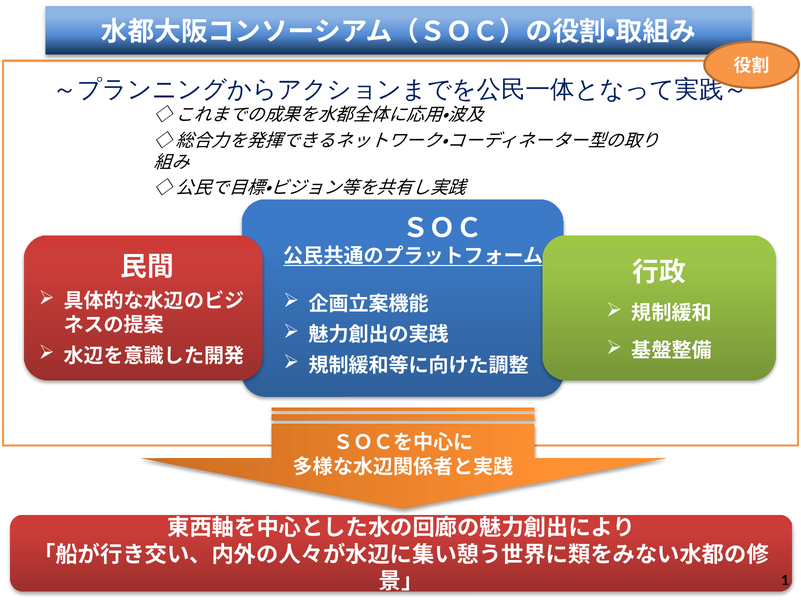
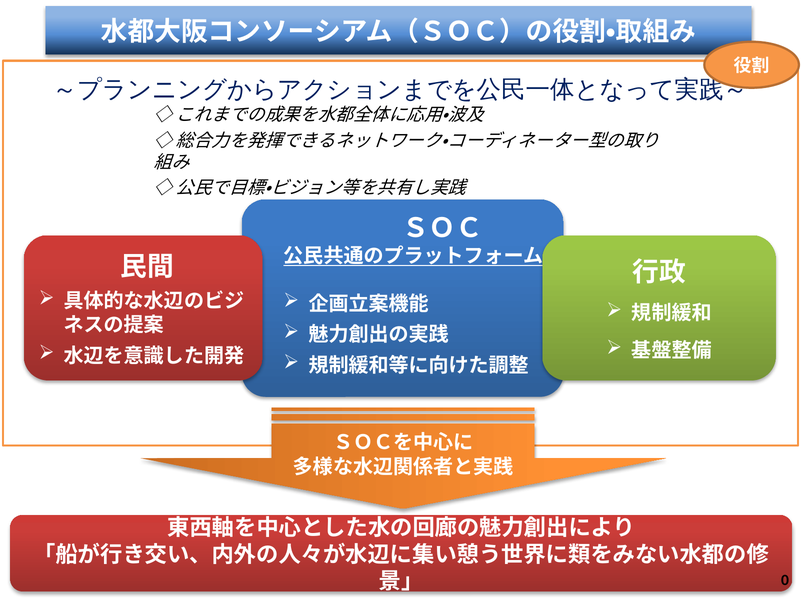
1: 1 -> 0
